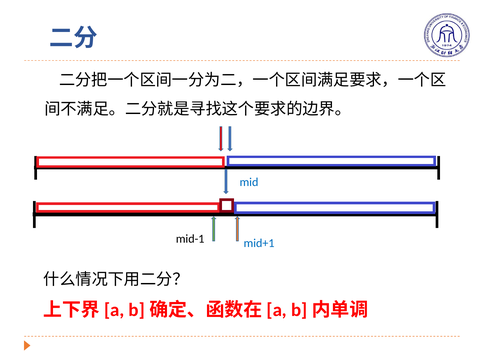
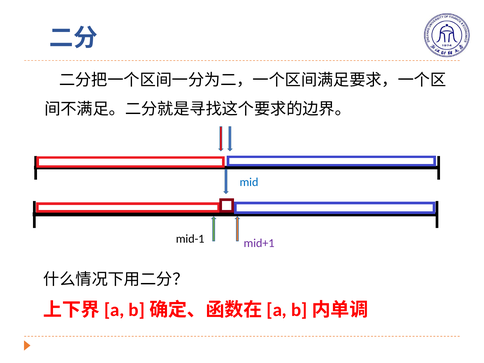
mid+1 colour: blue -> purple
